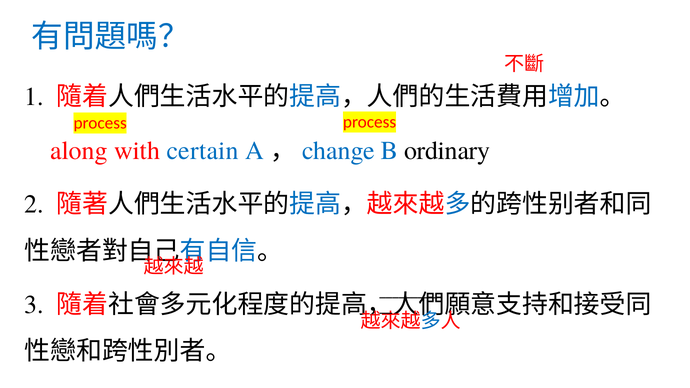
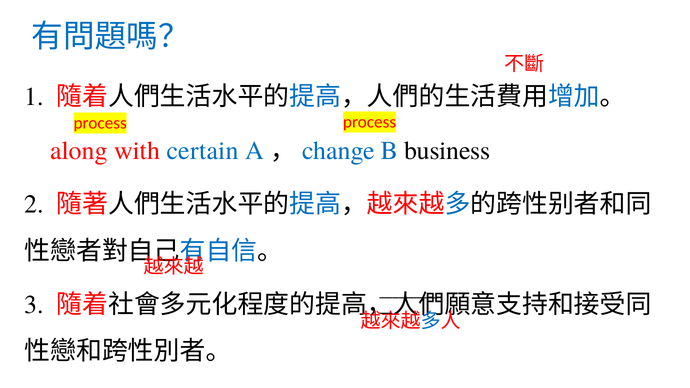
ordinary: ordinary -> business
